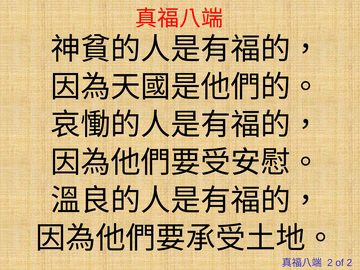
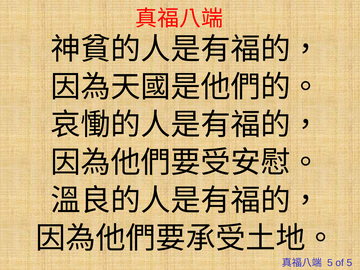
2 at (330, 263): 2 -> 5
of 2: 2 -> 5
